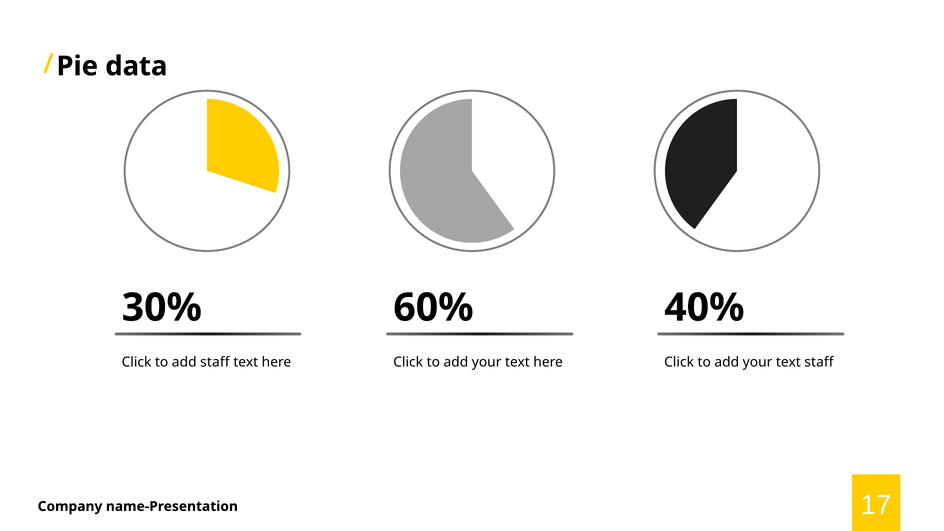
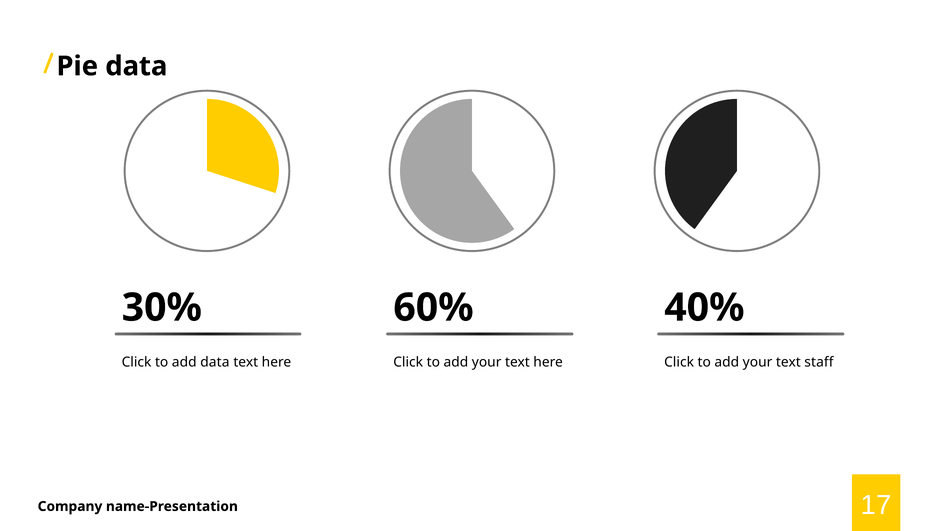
add staff: staff -> data
